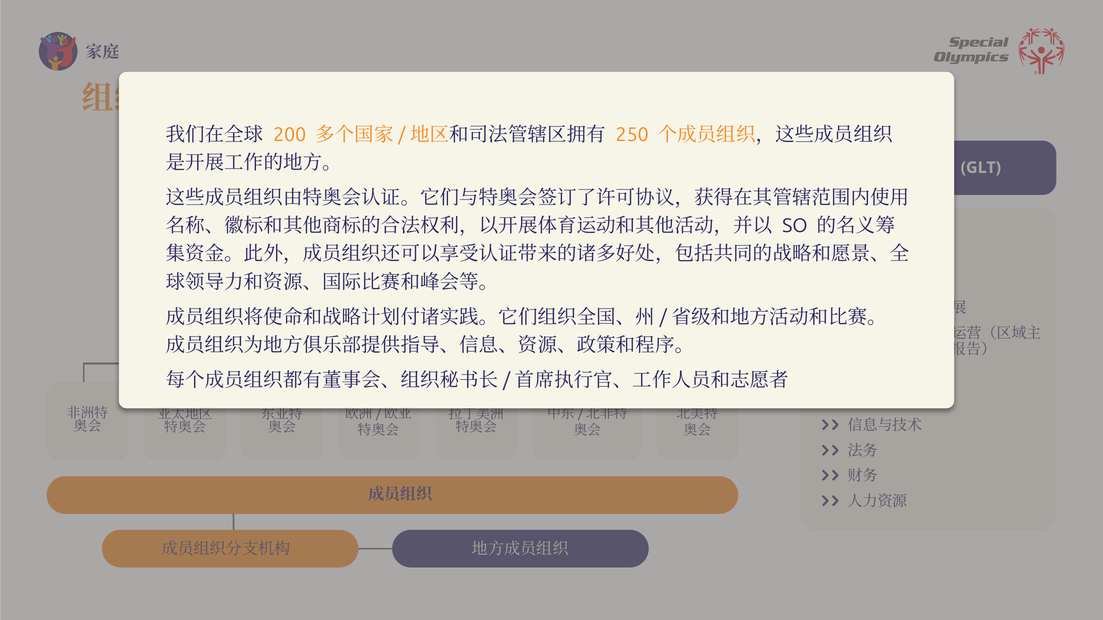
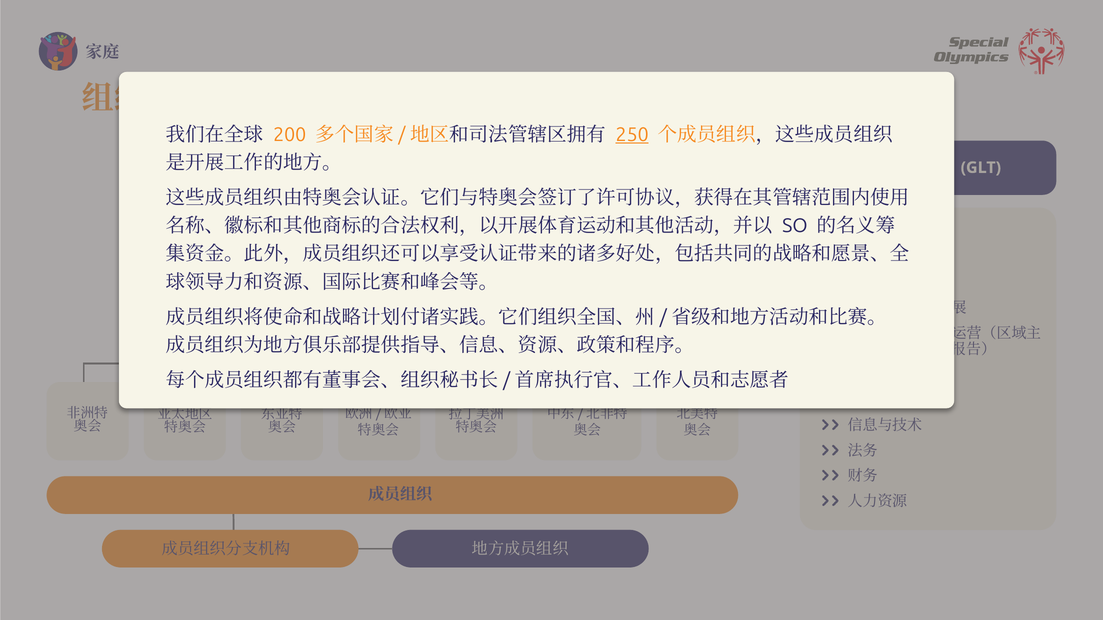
250 underline: none -> present
